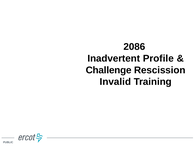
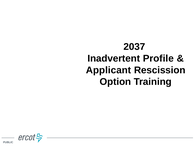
2086: 2086 -> 2037
Challenge: Challenge -> Applicant
Invalid: Invalid -> Option
